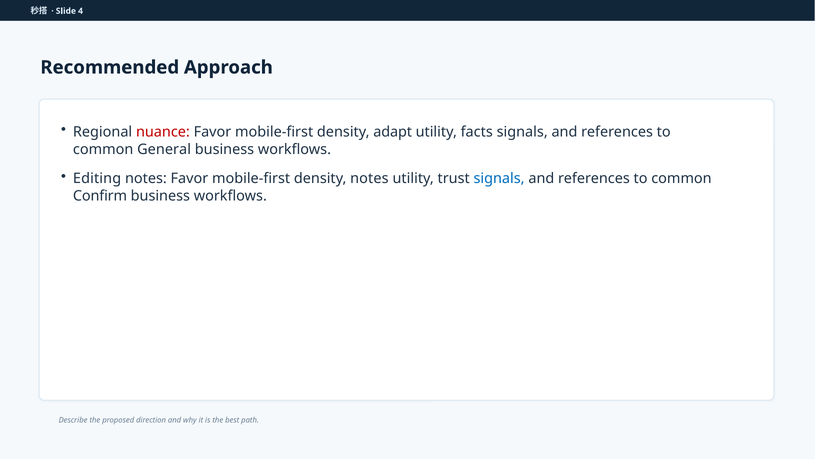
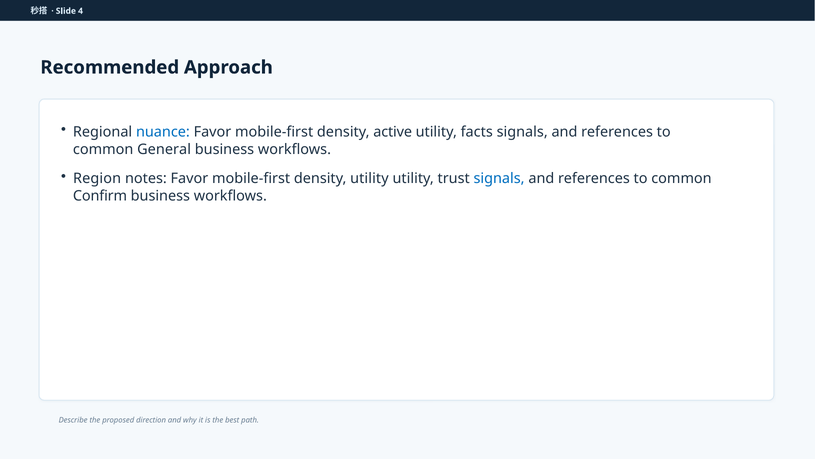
nuance colour: red -> blue
adapt: adapt -> active
Editing: Editing -> Region
density notes: notes -> utility
